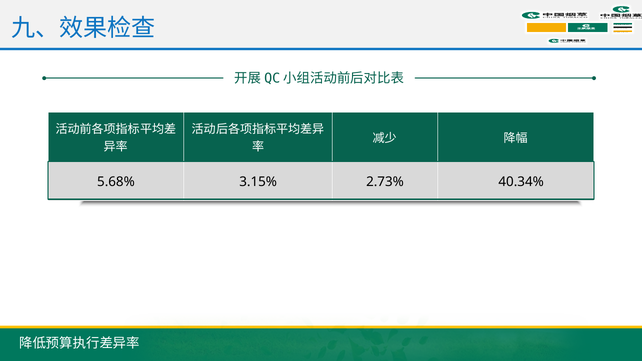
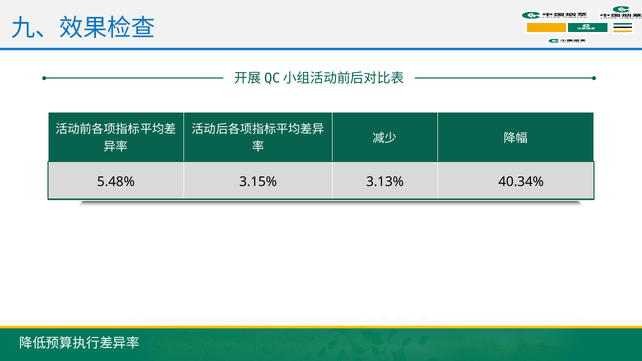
5.68%: 5.68% -> 5.48%
2.73%: 2.73% -> 3.13%
